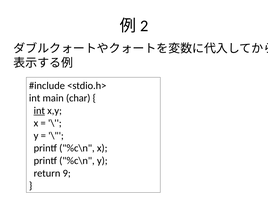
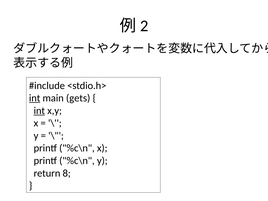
int at (35, 98) underline: none -> present
char: char -> gets
9: 9 -> 8
